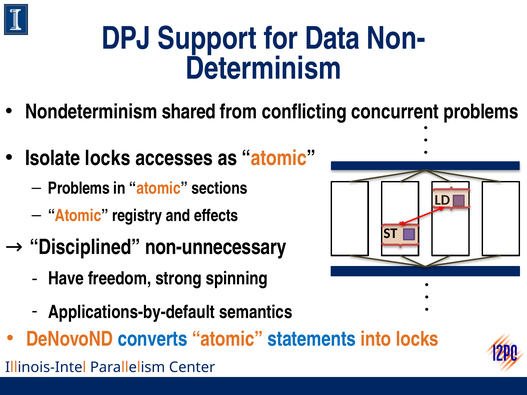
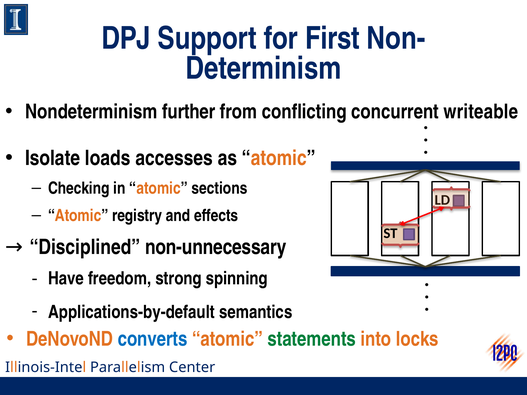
Data: Data -> First
shared: shared -> further
problems at (481, 112): problems -> writeable
Isolate locks: locks -> loads
Problems at (79, 188): Problems -> Checking
statements colour: blue -> green
